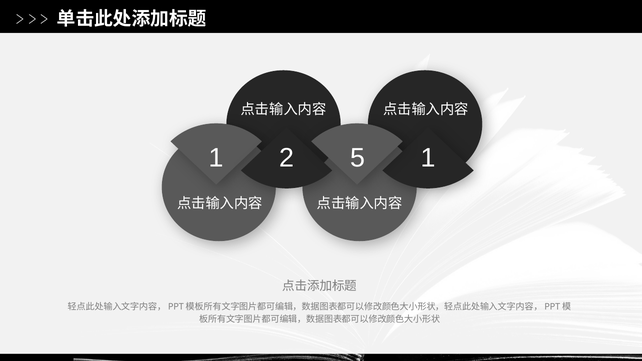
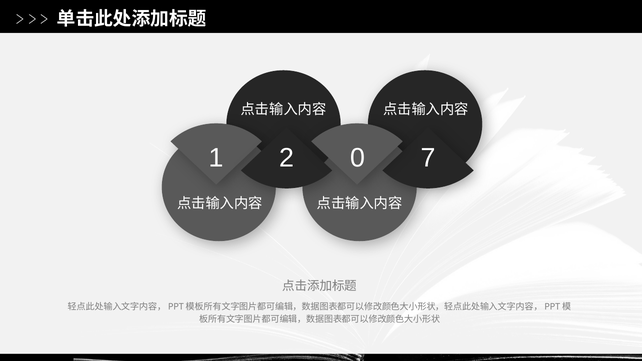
5: 5 -> 0
1 1: 1 -> 7
